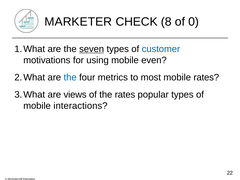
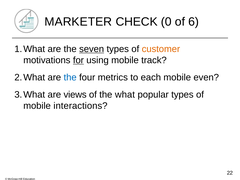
8: 8 -> 0
0: 0 -> 6
customer colour: blue -> orange
for underline: none -> present
even: even -> track
most: most -> each
mobile rates: rates -> even
the rates: rates -> what
